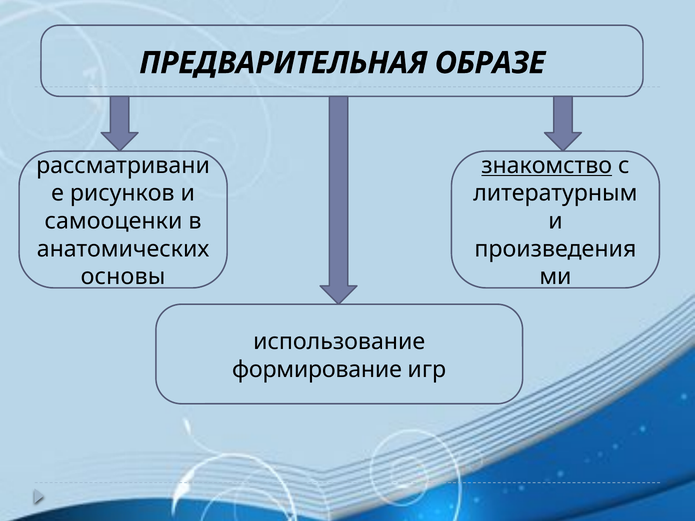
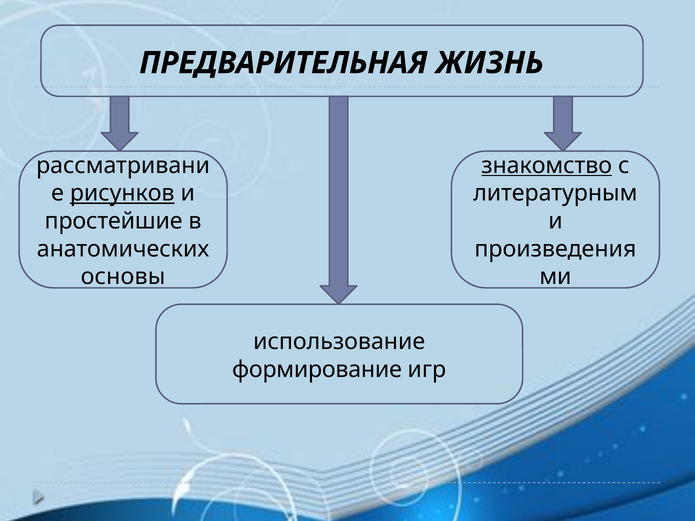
ОБРАЗЕ: ОБРАЗЕ -> ЖИЗНЬ
рисунков underline: none -> present
самооценки: самооценки -> простейшие
